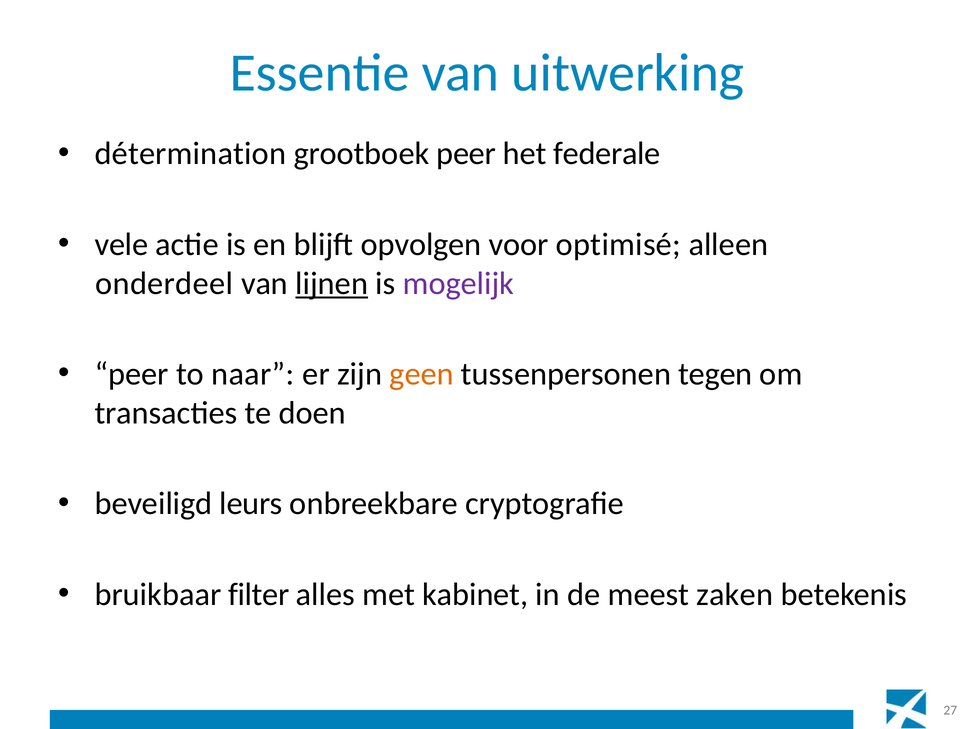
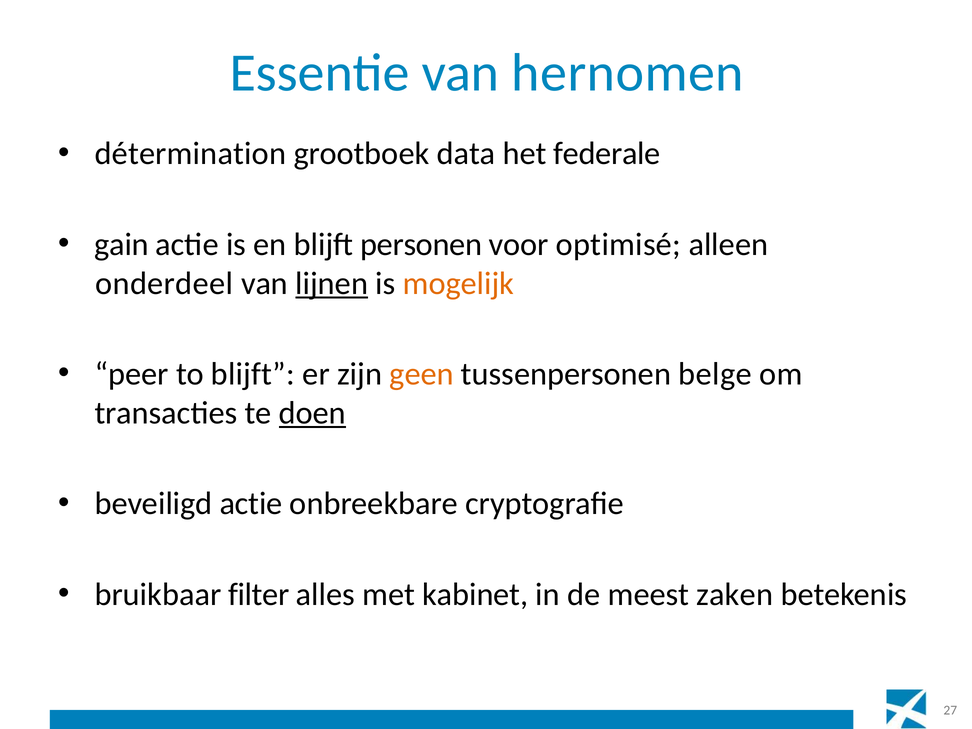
uitwerking: uitwerking -> hernomen
grootboek peer: peer -> data
vele: vele -> gain
opvolgen: opvolgen -> personen
mogelijk colour: purple -> orange
to naar: naar -> blijft
tegen: tegen -> belge
doen underline: none -> present
beveiligd leurs: leurs -> actie
